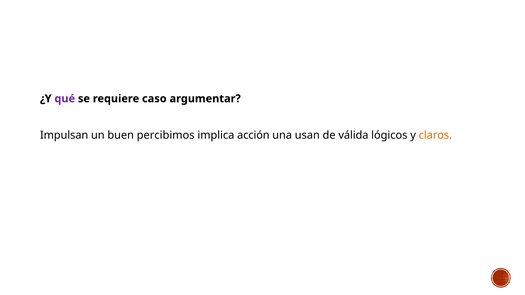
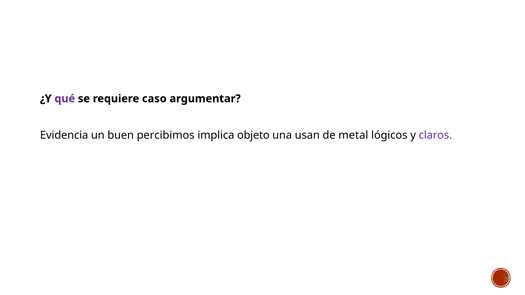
Impulsan: Impulsan -> Evidencia
acción: acción -> objeto
válida: válida -> metal
claros colour: orange -> purple
